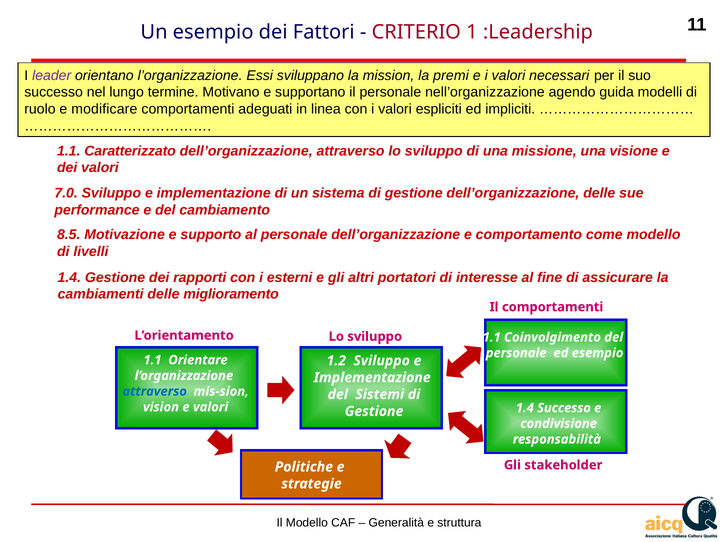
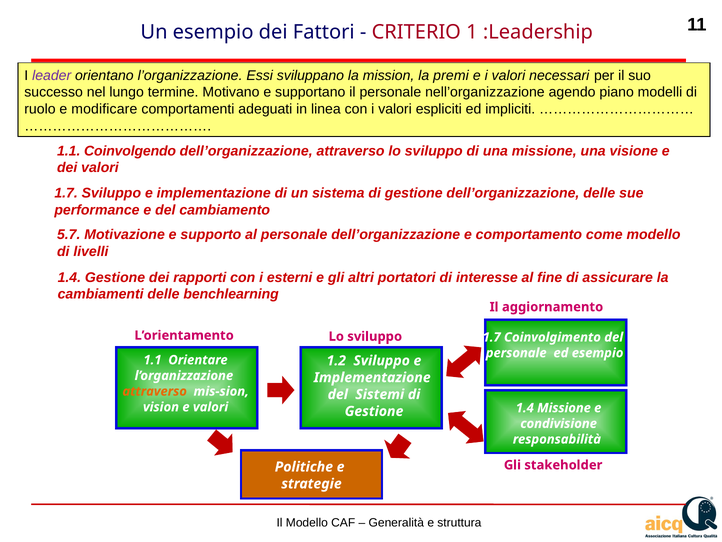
guida: guida -> piano
Caratterizzato: Caratterizzato -> Coinvolgendo
7.0 at (66, 193): 7.0 -> 1.7
8.5: 8.5 -> 5.7
miglioramento: miglioramento -> benchlearning
Il comportamenti: comportamenti -> aggiornamento
1.1 at (492, 337): 1.1 -> 1.7
attraverso at (155, 391) colour: blue -> orange
1.4 Successo: Successo -> Missione
